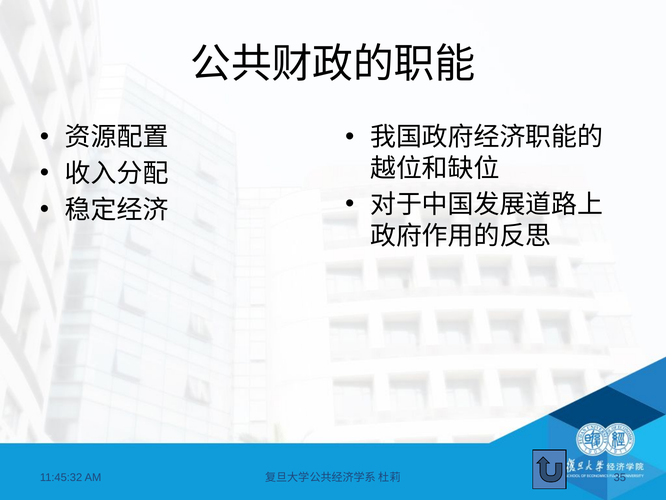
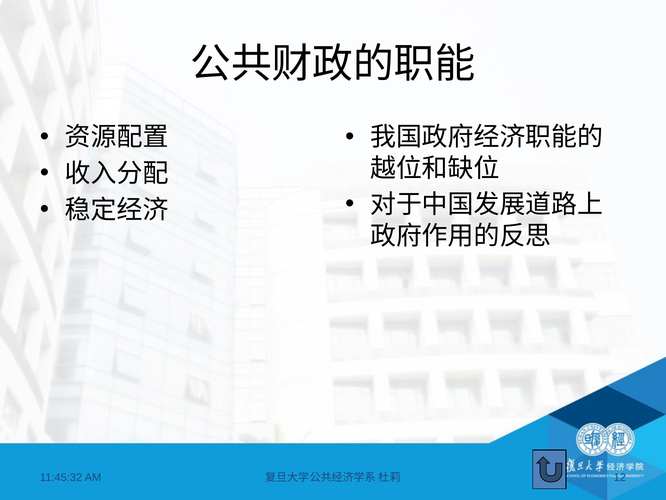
35: 35 -> 12
